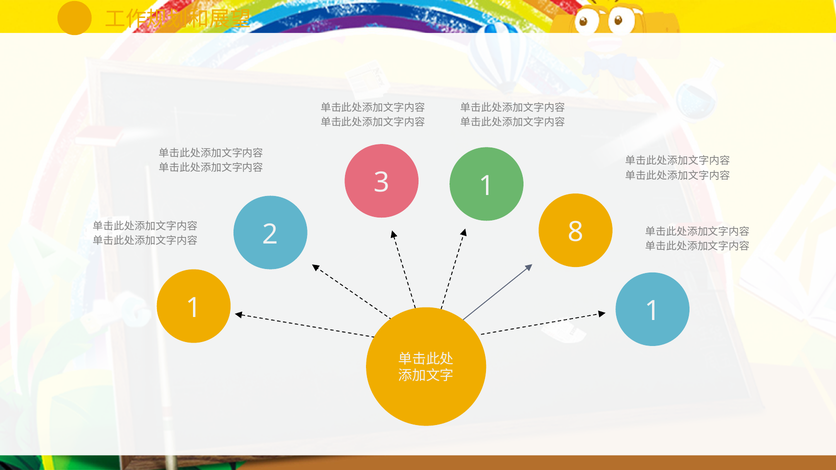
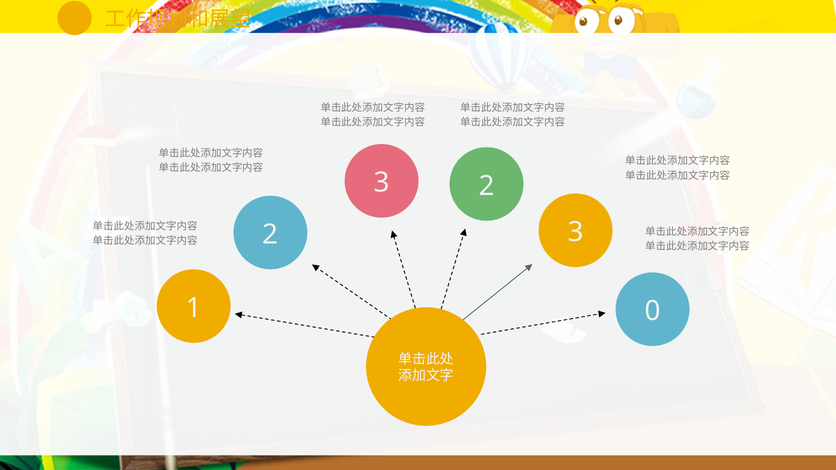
3 1: 1 -> 2
2 8: 8 -> 3
1 at (653, 311): 1 -> 0
